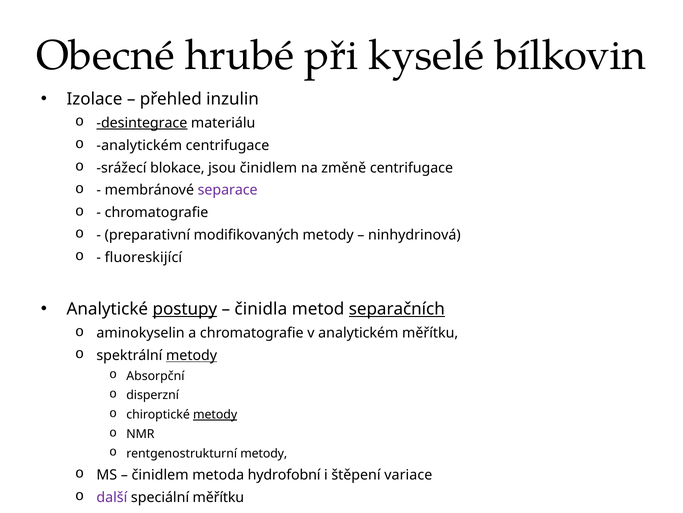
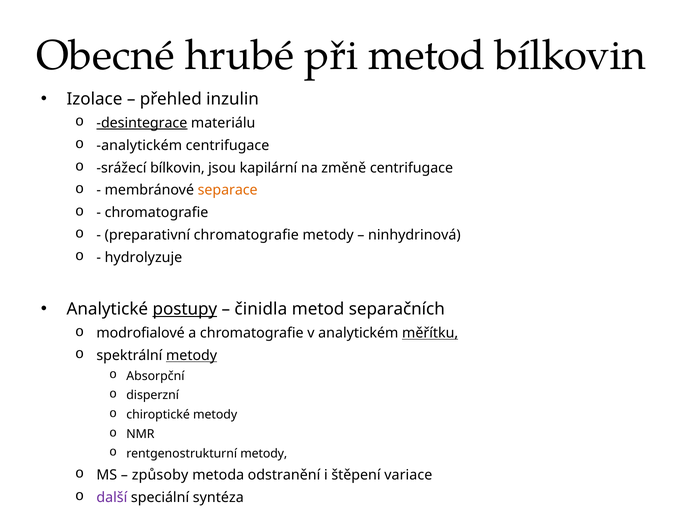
při kyselé: kyselé -> metod
srážecí blokace: blokace -> bílkovin
jsou činidlem: činidlem -> kapilární
separace colour: purple -> orange
preparativní modifikovaných: modifikovaných -> chromatografie
fluoreskijící: fluoreskijící -> hydrolyzuje
separačních underline: present -> none
aminokyselin: aminokyselin -> modrofialové
měřítku at (430, 333) underline: none -> present
metody at (215, 414) underline: present -> none
činidlem at (160, 474): činidlem -> způsoby
hydrofobní: hydrofobní -> odstranění
speciální měřítku: měřítku -> syntéza
